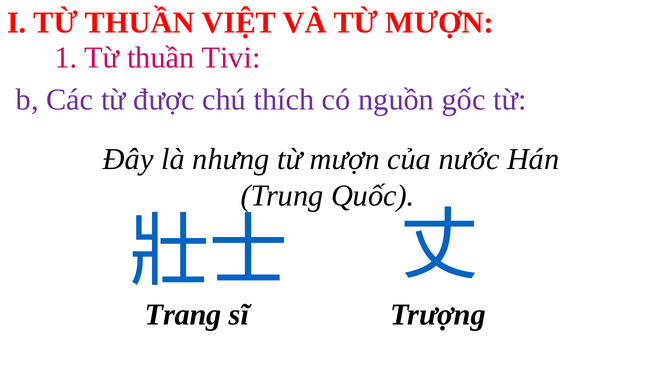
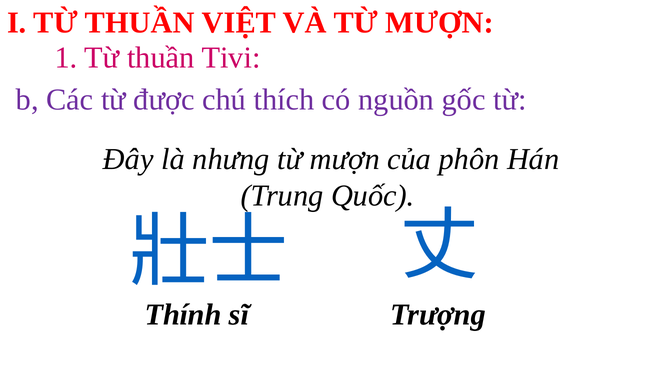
nước: nước -> phôn
Trang: Trang -> Thính
